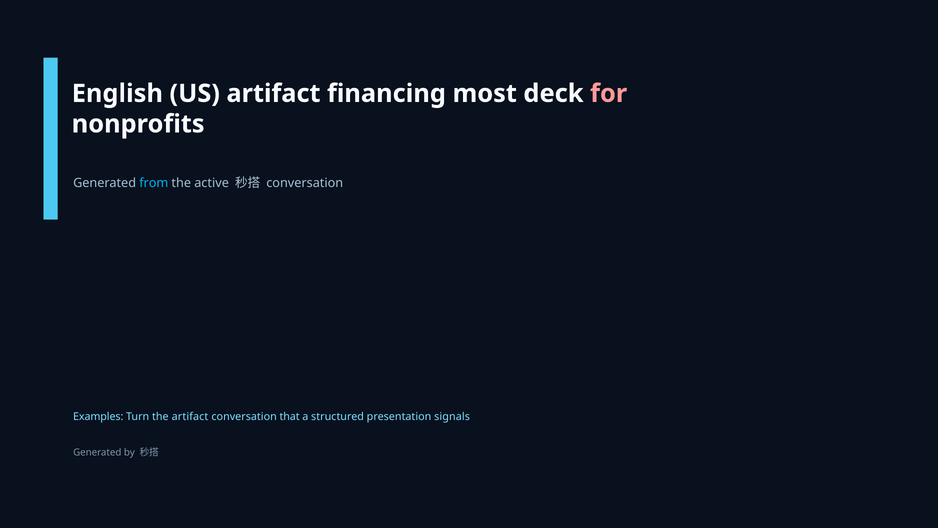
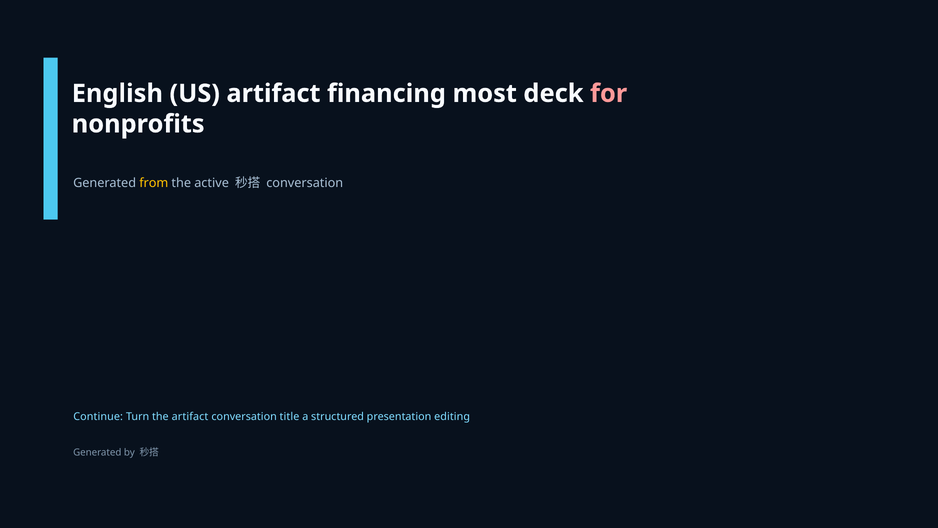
from colour: light blue -> yellow
Examples: Examples -> Continue
that: that -> title
signals: signals -> editing
